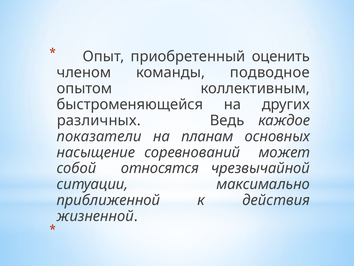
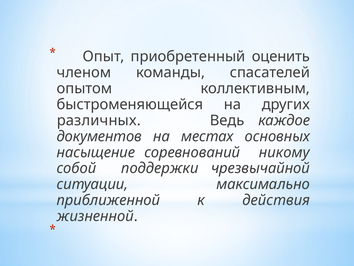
подводное: подводное -> спасателей
показатели: показатели -> документов
планам: планам -> местах
может: может -> никому
относятся: относятся -> поддержки
